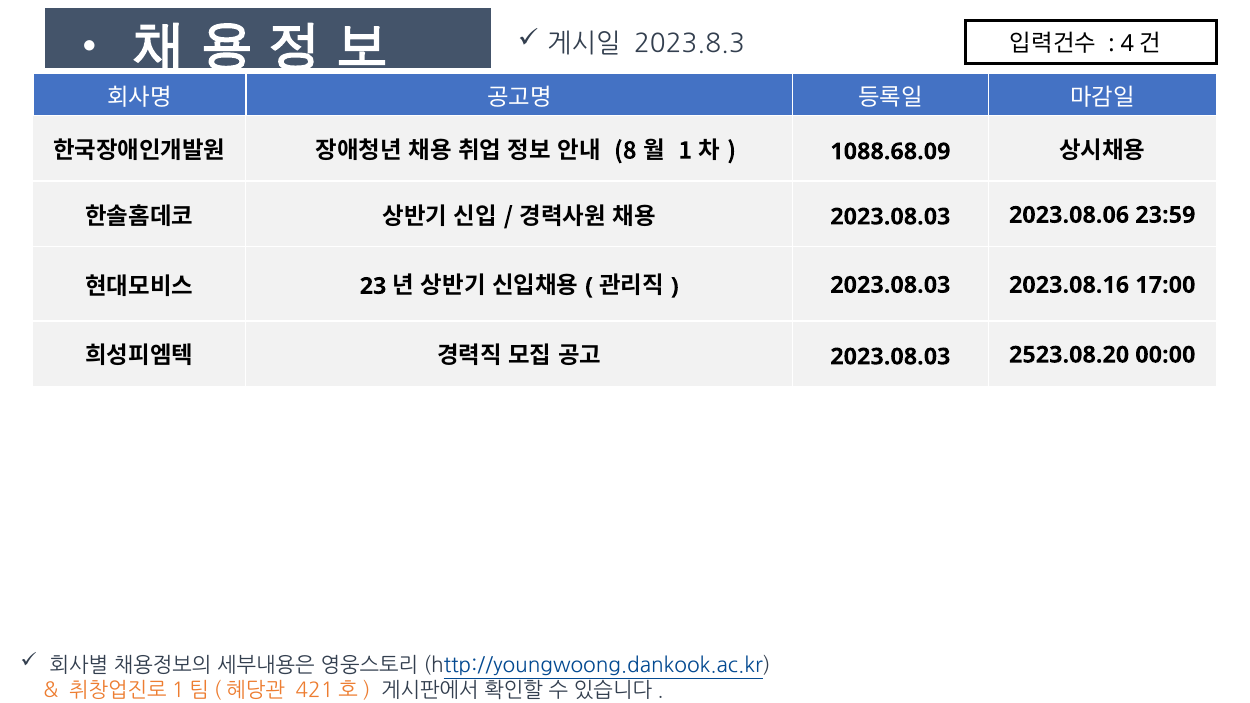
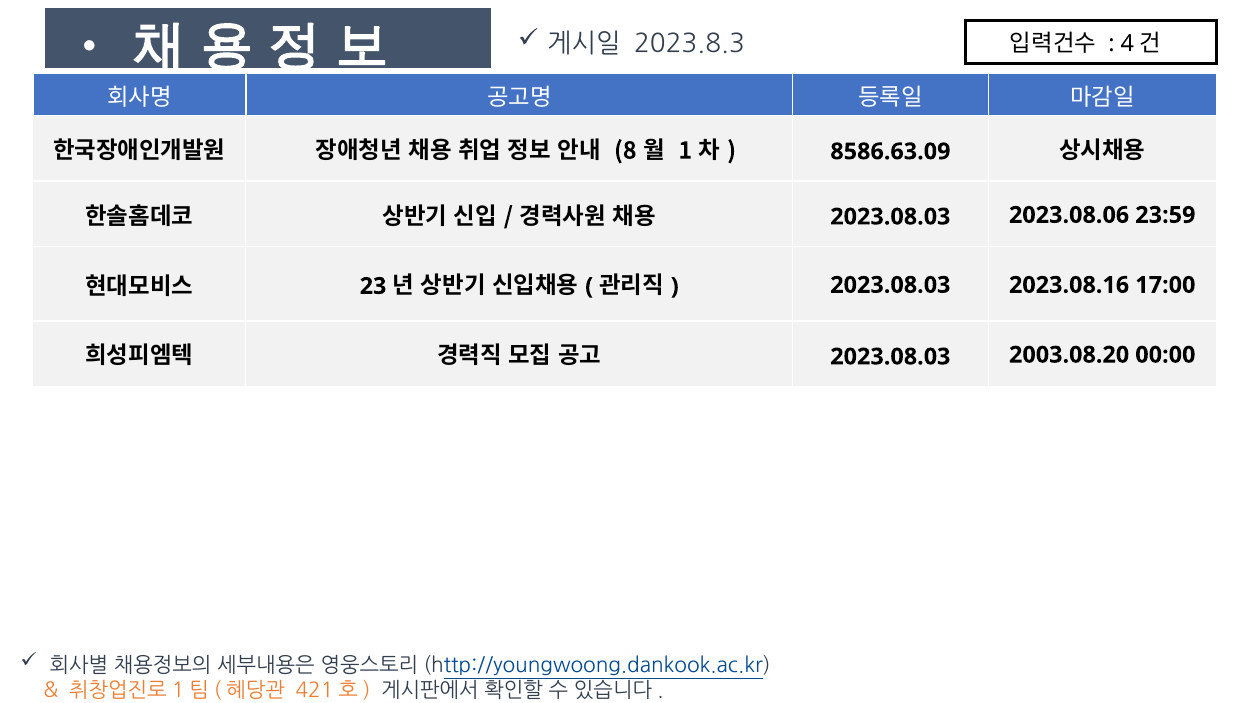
1088.68.09: 1088.68.09 -> 8586.63.09
2523.08.20: 2523.08.20 -> 2003.08.20
